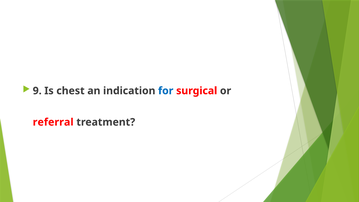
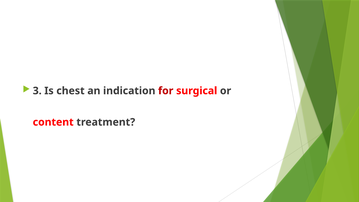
9: 9 -> 3
for colour: blue -> red
referral: referral -> content
